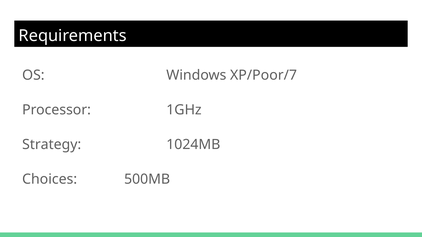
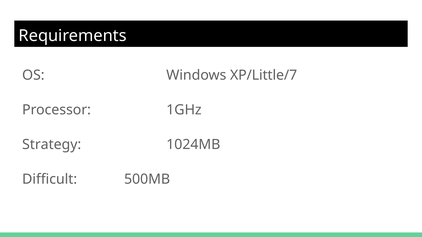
XP/Poor/7: XP/Poor/7 -> XP/Little/7
Choices: Choices -> Difficult
